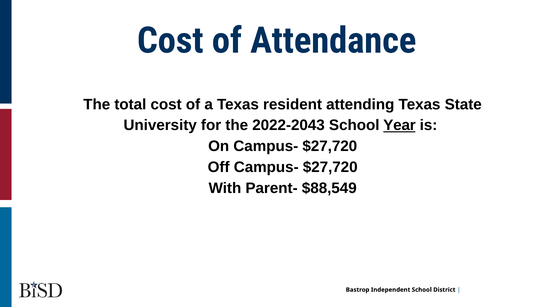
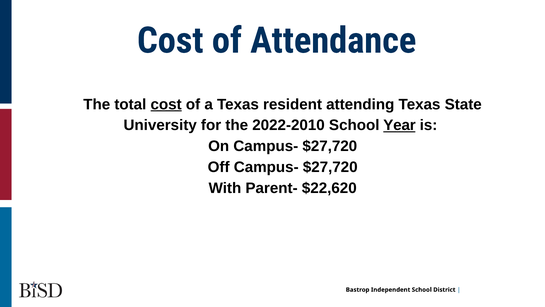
cost at (166, 104) underline: none -> present
2022-2043: 2022-2043 -> 2022-2010
$88,549: $88,549 -> $22,620
